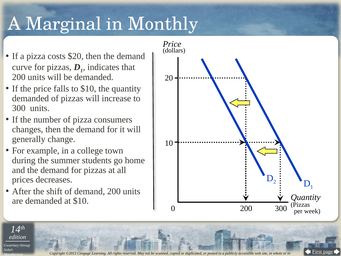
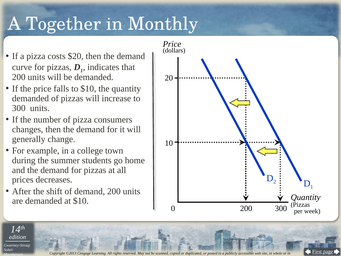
Marginal: Marginal -> Together
